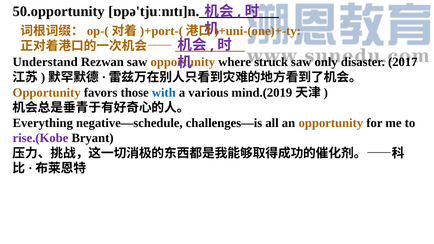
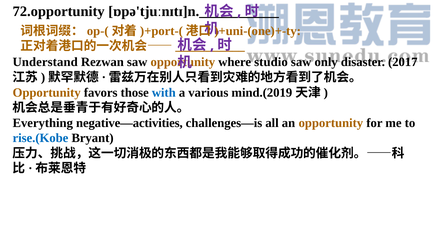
50.opportunity: 50.opportunity -> 72.opportunity
struck: struck -> studio
negative—schedule: negative—schedule -> negative—activities
rise.(Kobe colour: purple -> blue
